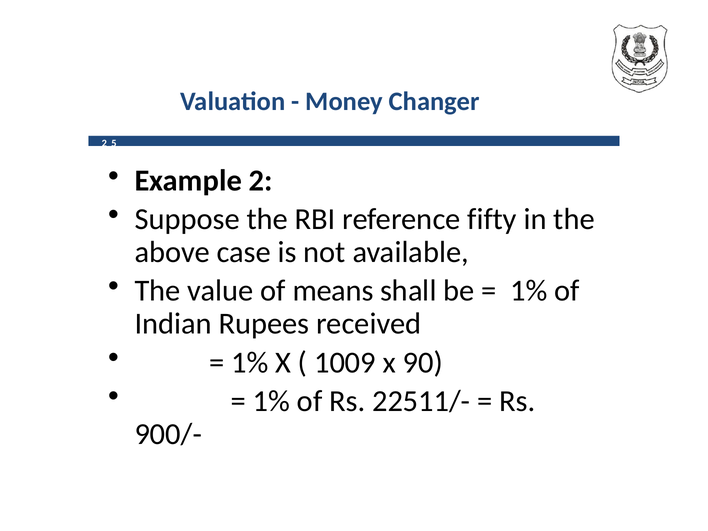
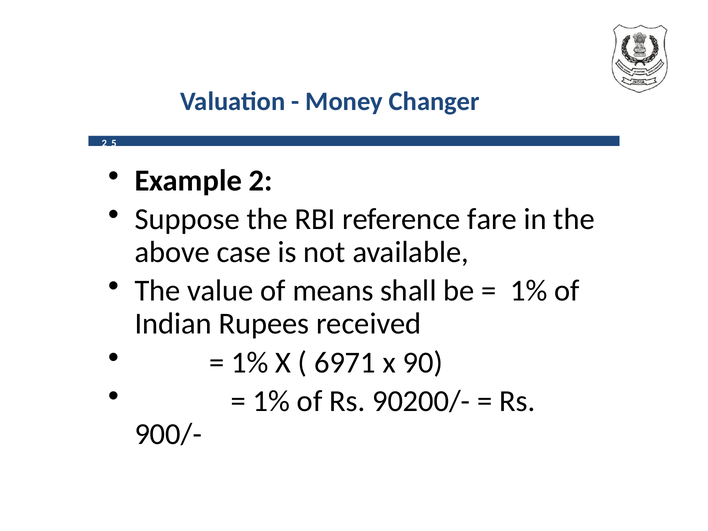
fifty: fifty -> fare
1009: 1009 -> 6971
22511/-: 22511/- -> 90200/-
